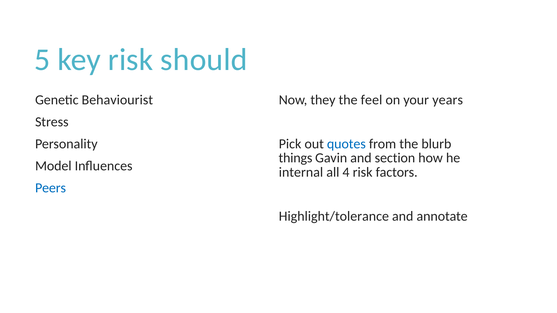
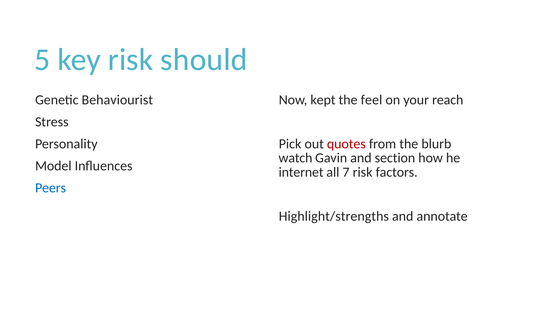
they: they -> kept
years: years -> reach
quotes colour: blue -> red
things: things -> watch
internal: internal -> internet
4: 4 -> 7
Highlight/tolerance: Highlight/tolerance -> Highlight/strengths
